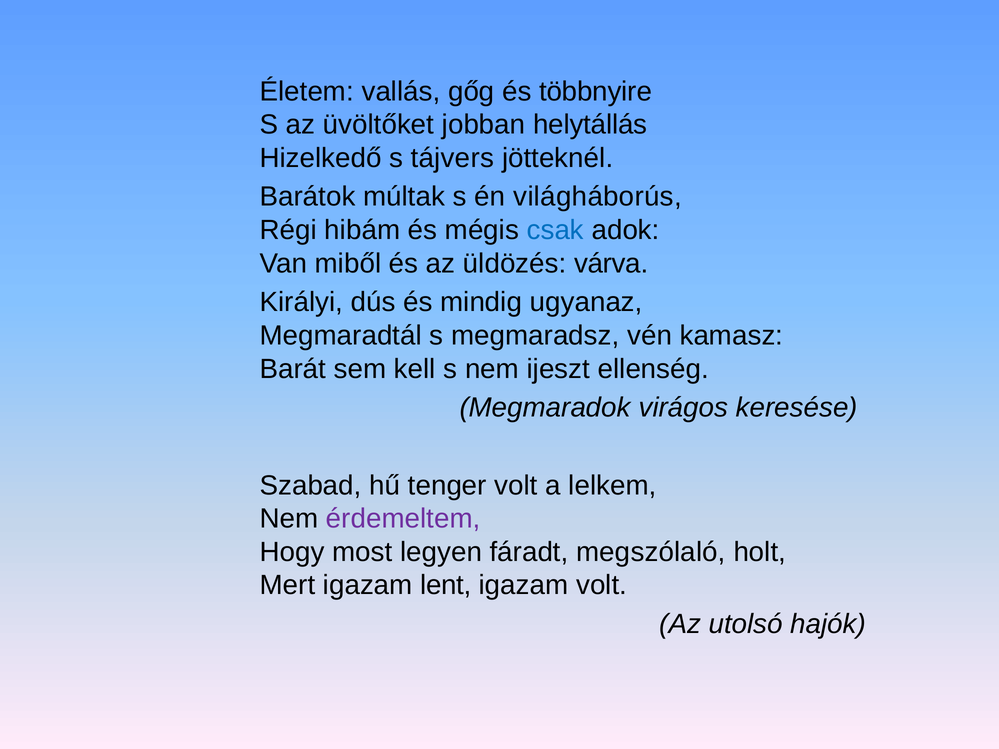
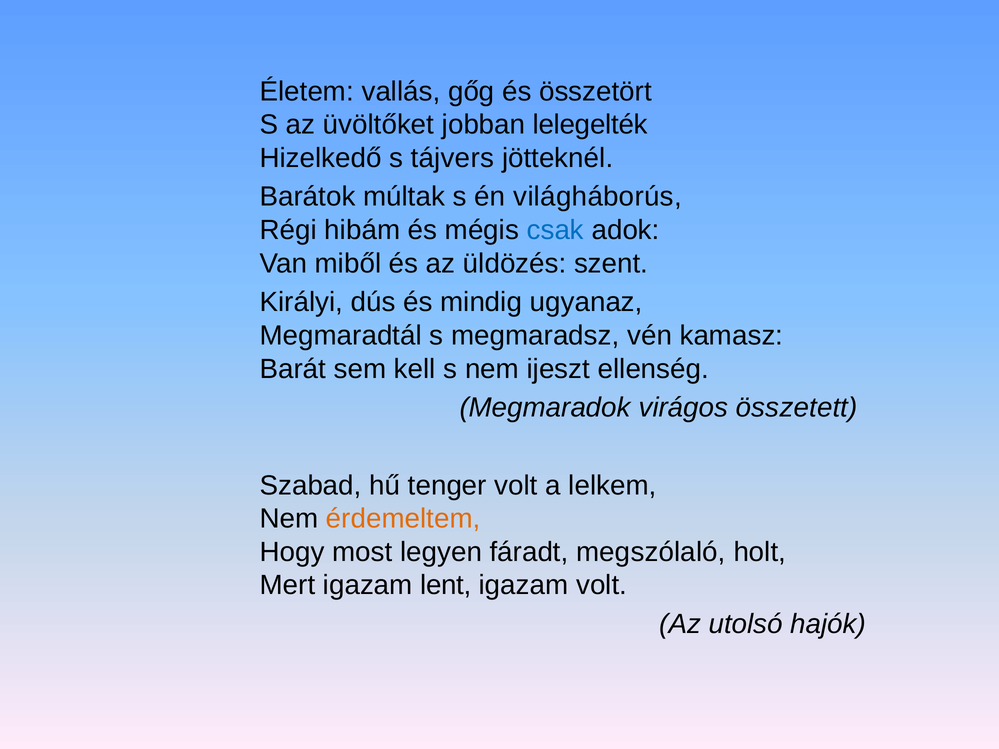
többnyire: többnyire -> összetört
helytállás: helytállás -> lelegelték
várva: várva -> szent
keresése: keresése -> összetett
érdemeltem colour: purple -> orange
